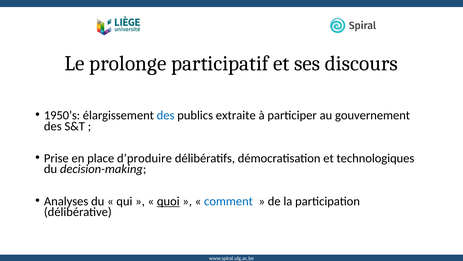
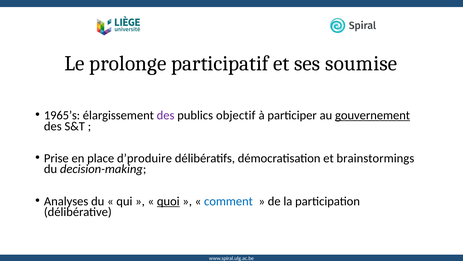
discours: discours -> soumise
1950’s: 1950’s -> 1965’s
des at (166, 115) colour: blue -> purple
extraite: extraite -> objectif
gouvernement underline: none -> present
technologiques: technologiques -> brainstormings
